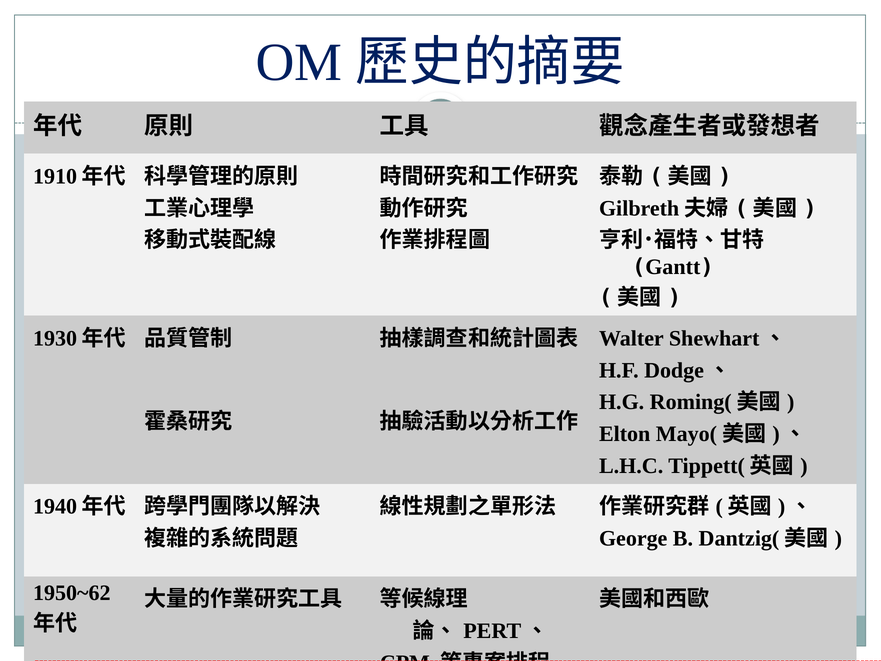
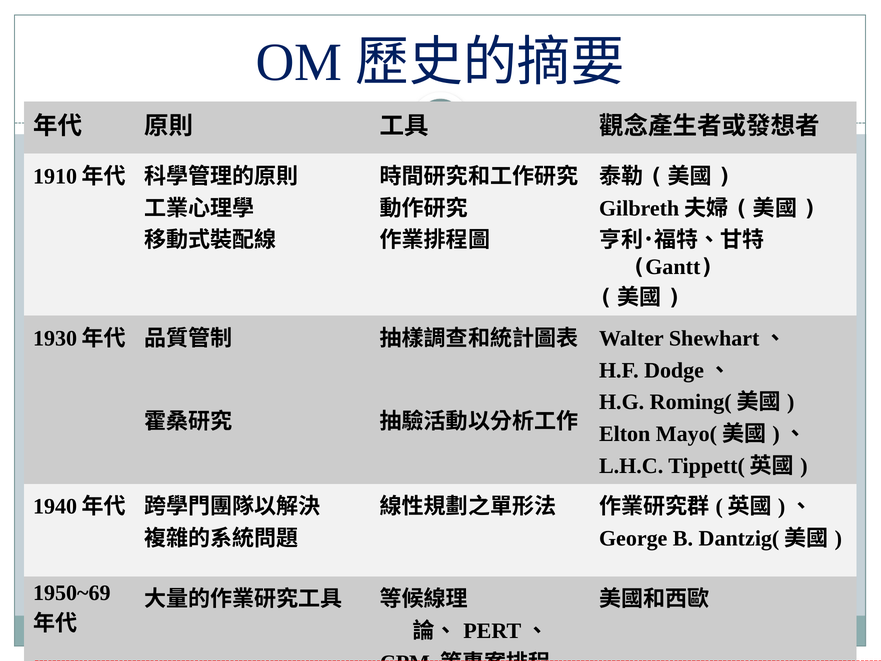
1950~62: 1950~62 -> 1950~69
